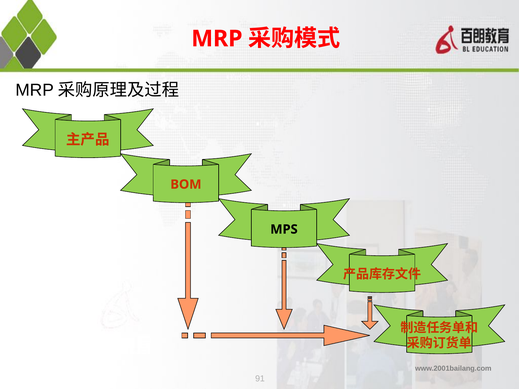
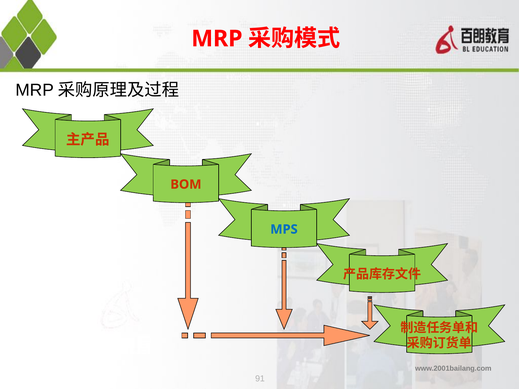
MPS colour: black -> blue
